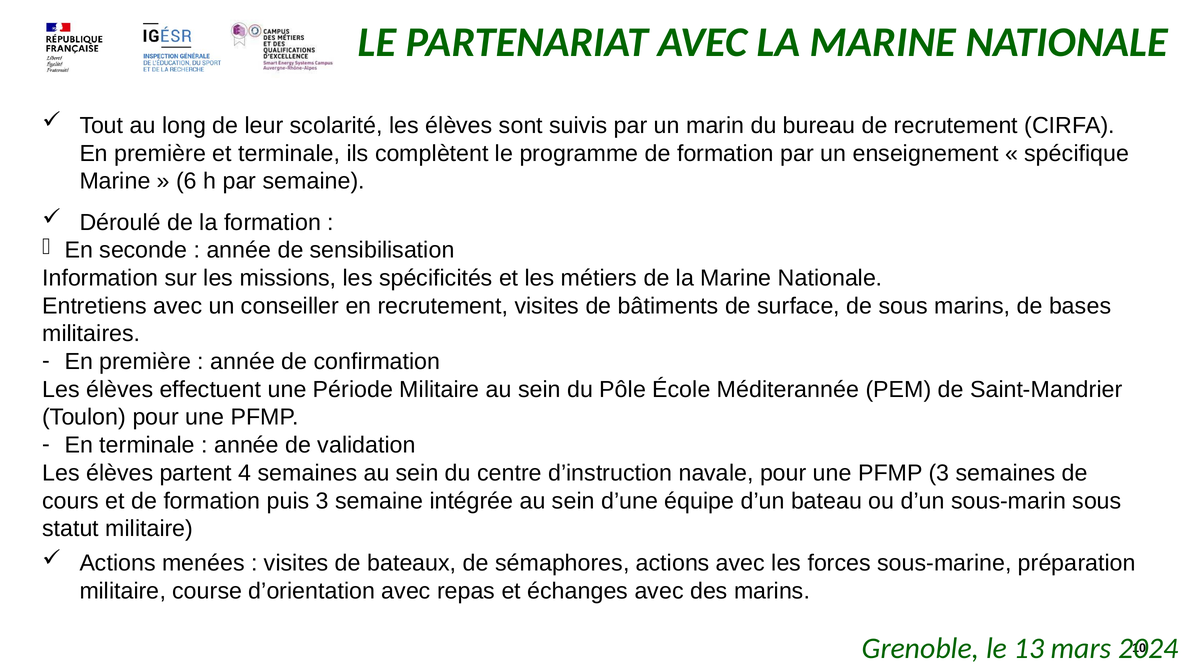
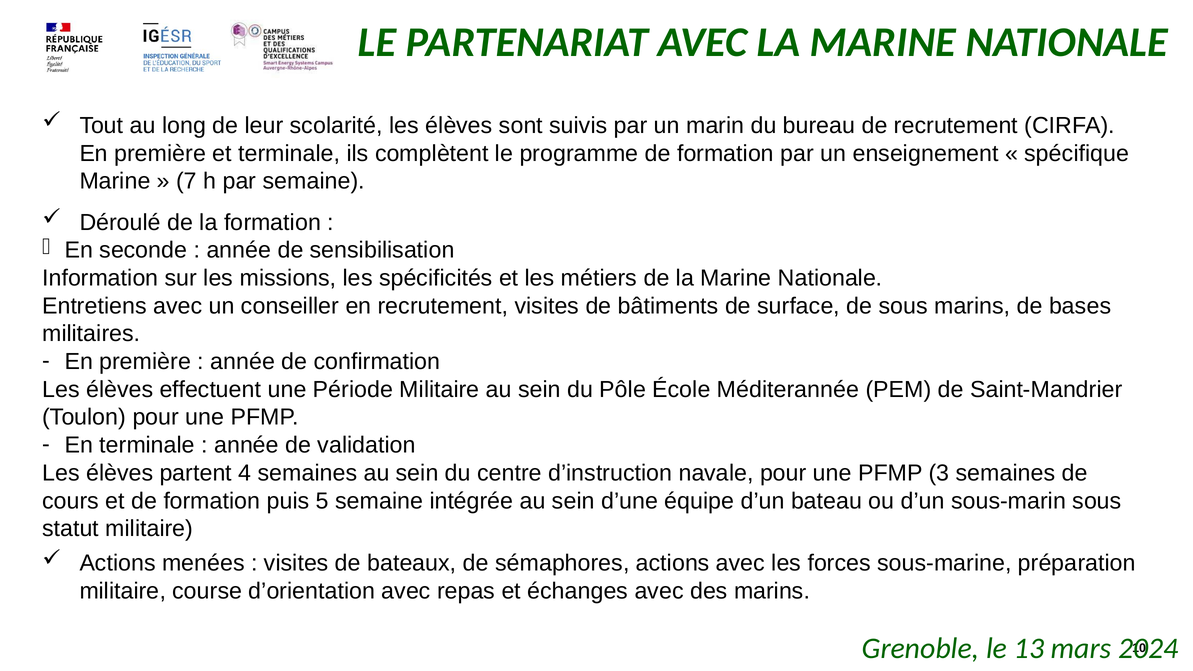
6: 6 -> 7
puis 3: 3 -> 5
